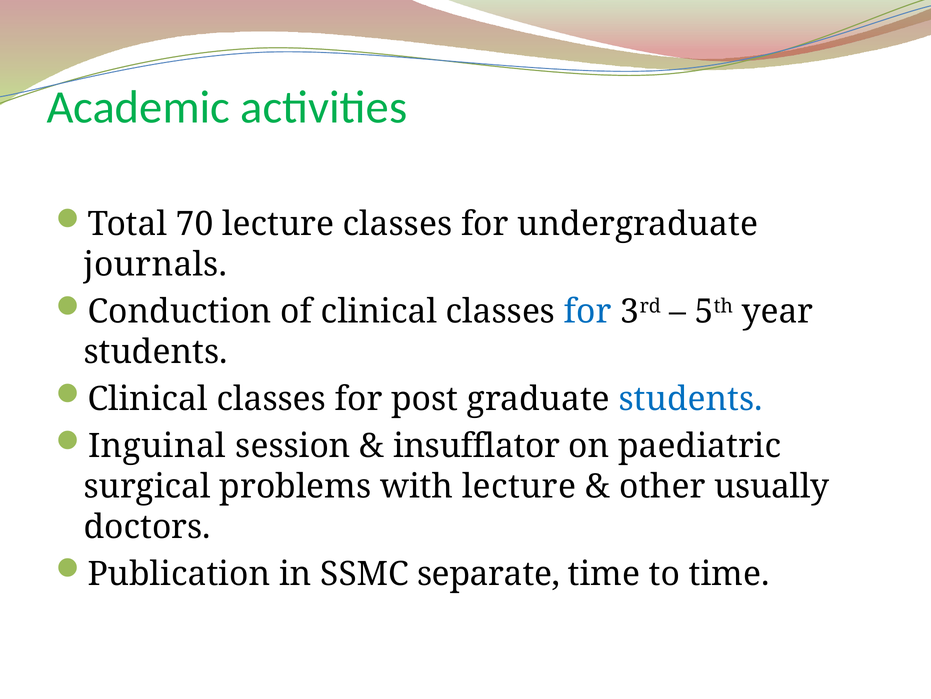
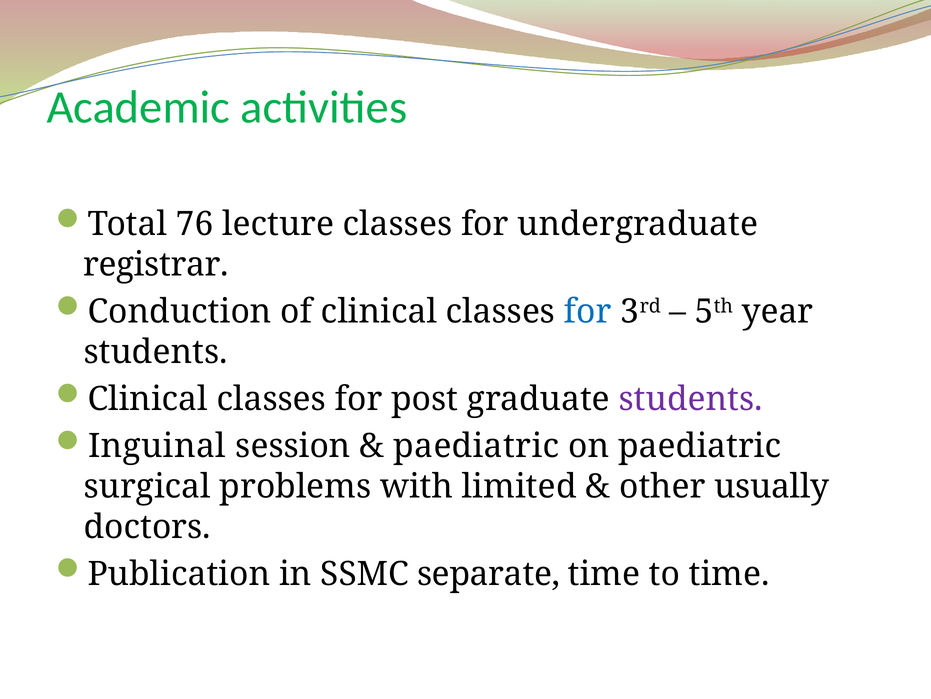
70: 70 -> 76
journals: journals -> registrar
students at (691, 399) colour: blue -> purple
insufflator at (477, 446): insufflator -> paediatric
with lecture: lecture -> limited
